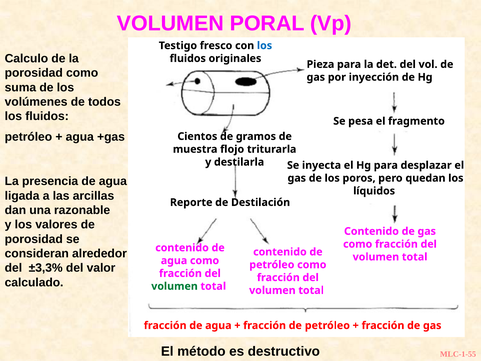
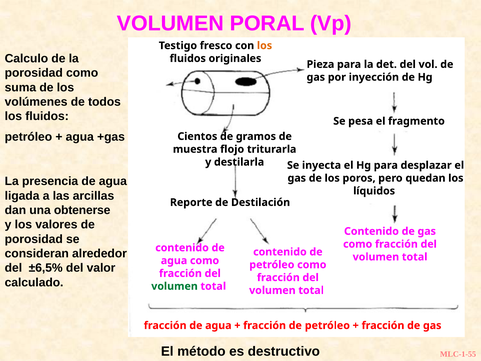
los at (265, 46) colour: blue -> orange
razonable: razonable -> obtenerse
±3,3%: ±3,3% -> ±6,5%
